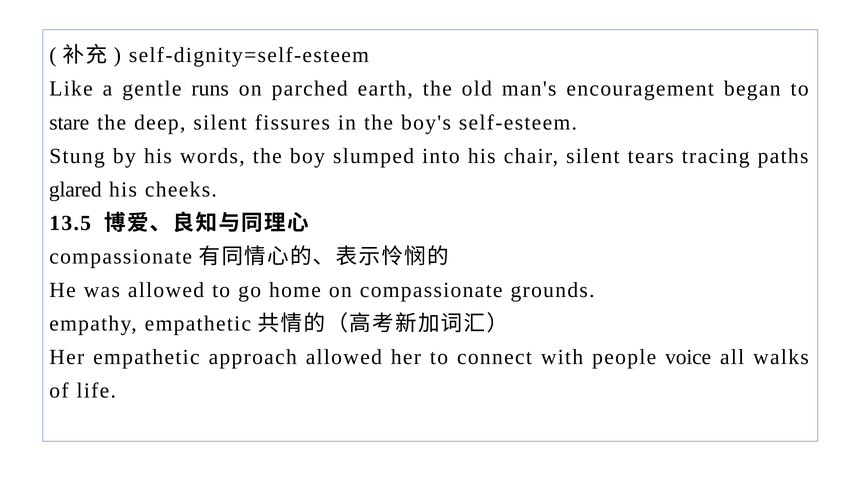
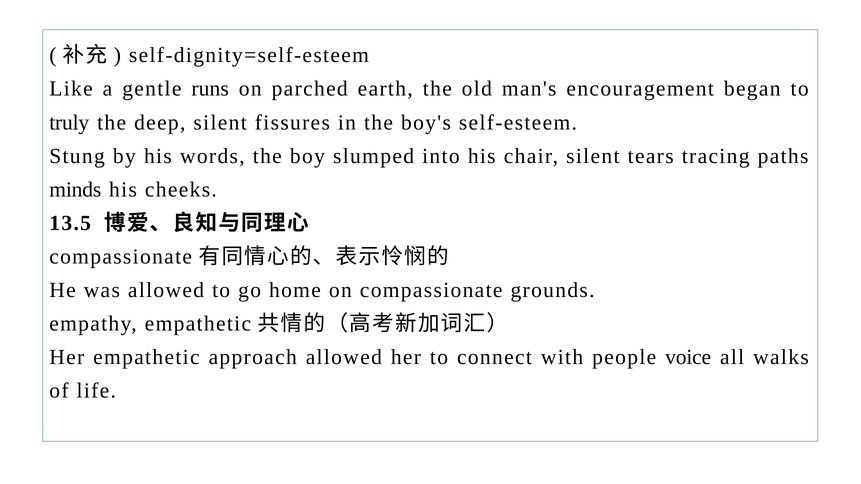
stare: stare -> truly
glared: glared -> minds
